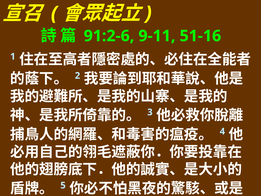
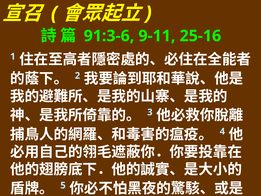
91:2-6: 91:2-6 -> 91:3-6
51-16: 51-16 -> 25-16
